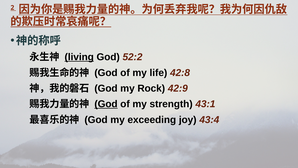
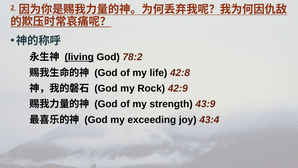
52:2: 52:2 -> 78:2
God at (106, 104) underline: present -> none
43:1: 43:1 -> 43:9
